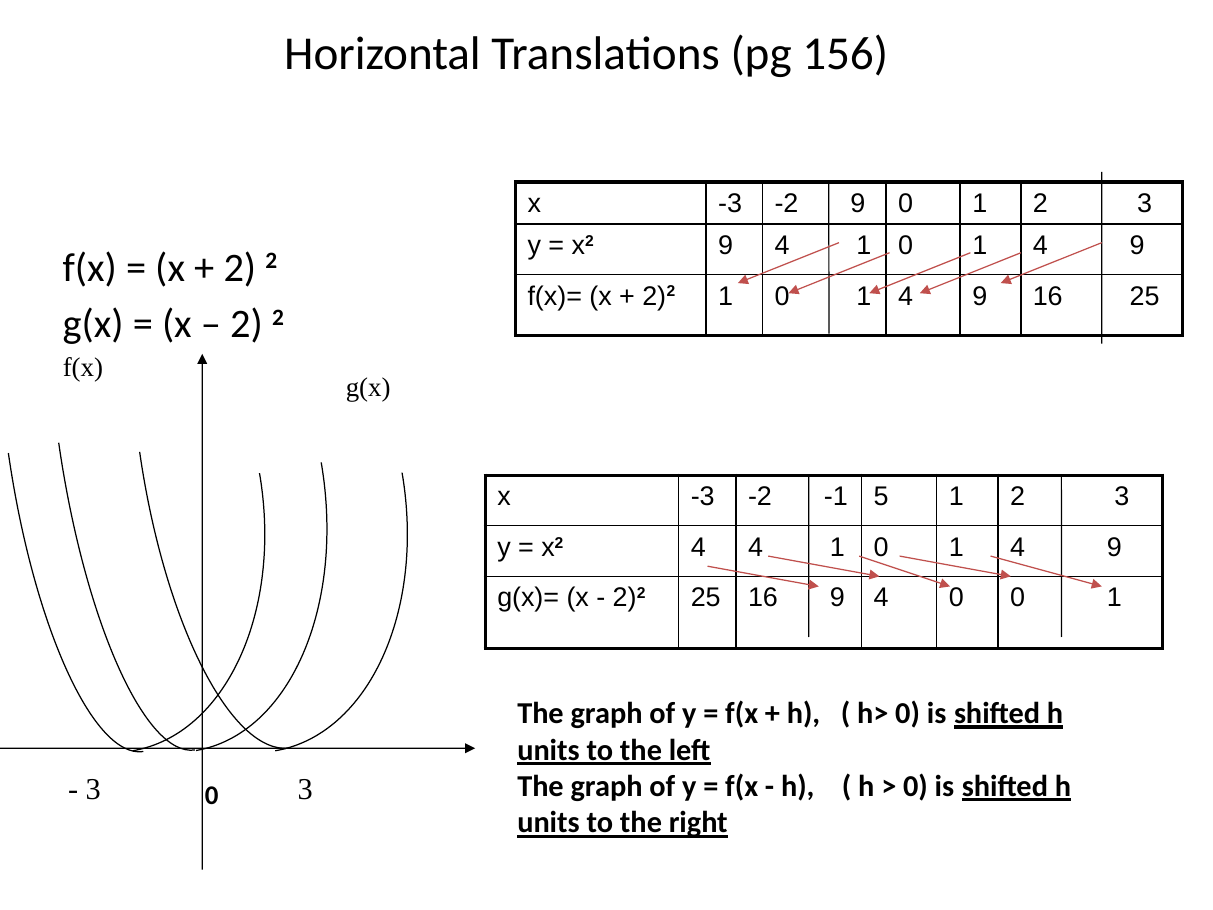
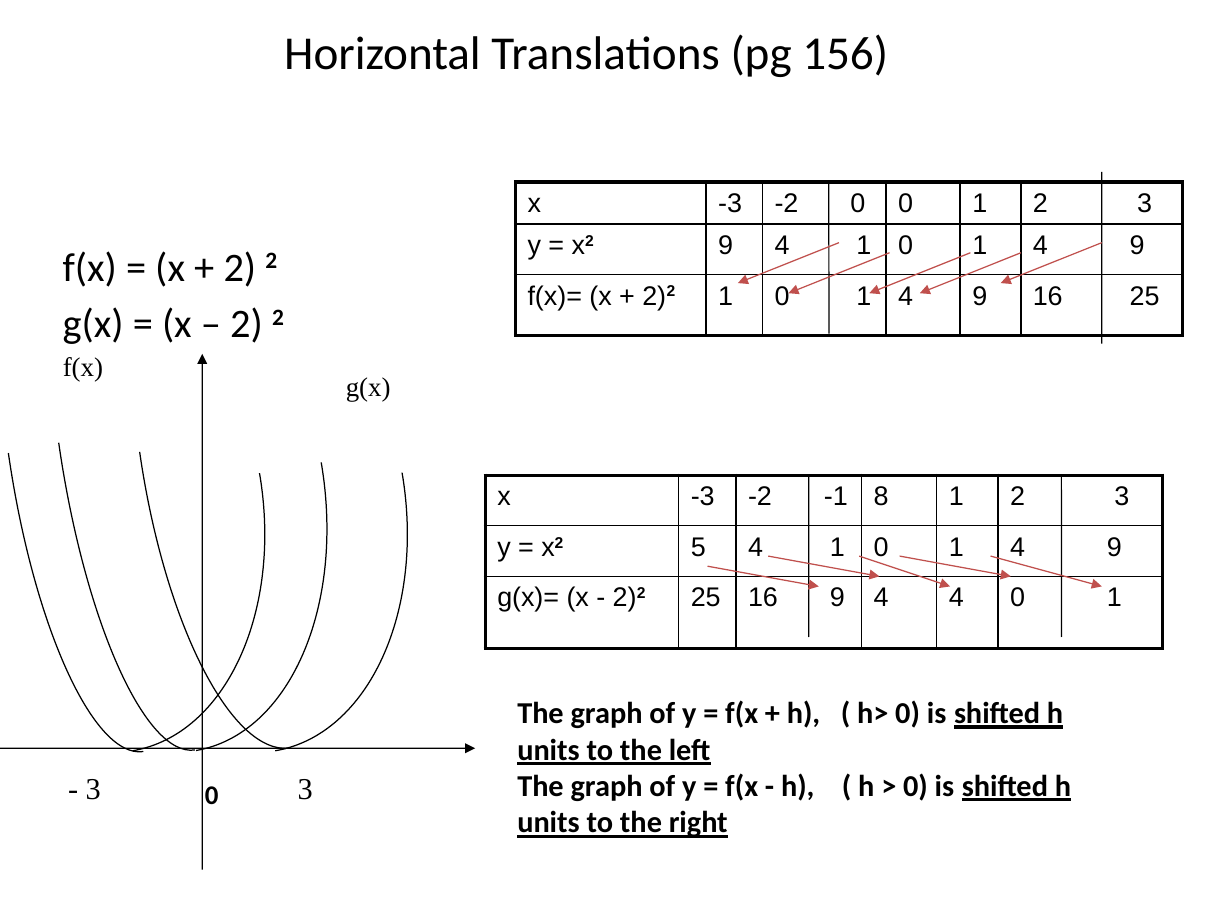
-2 9: 9 -> 0
5: 5 -> 8
x2 4: 4 -> 5
4 0: 0 -> 4
